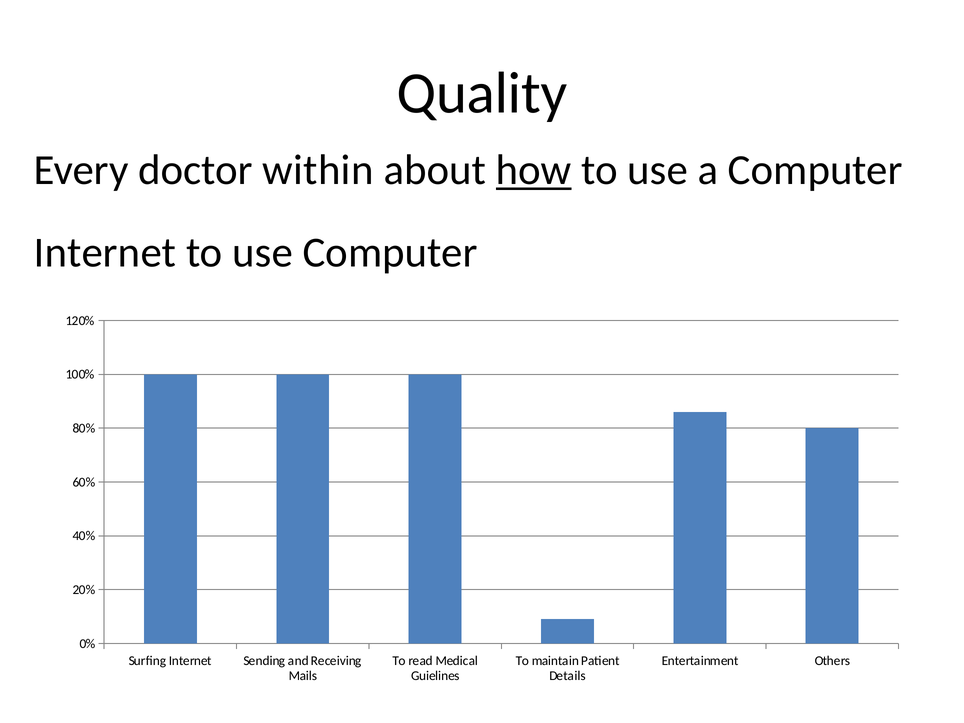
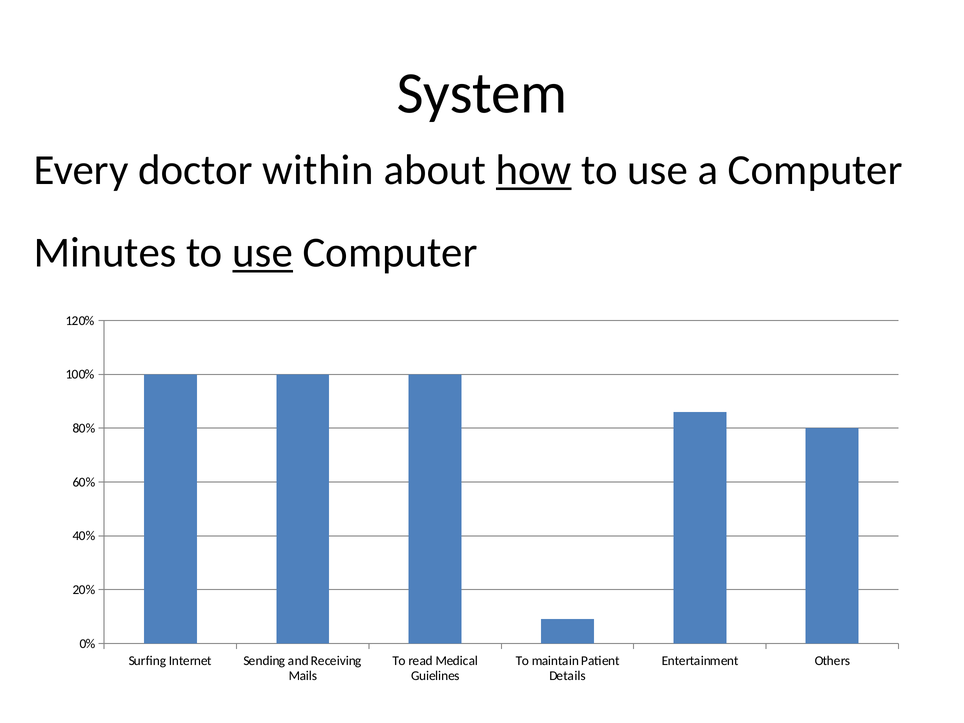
Quality: Quality -> System
Internet at (105, 253): Internet -> Minutes
use at (263, 253) underline: none -> present
